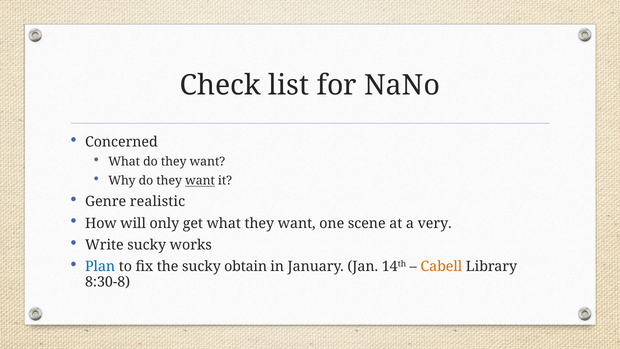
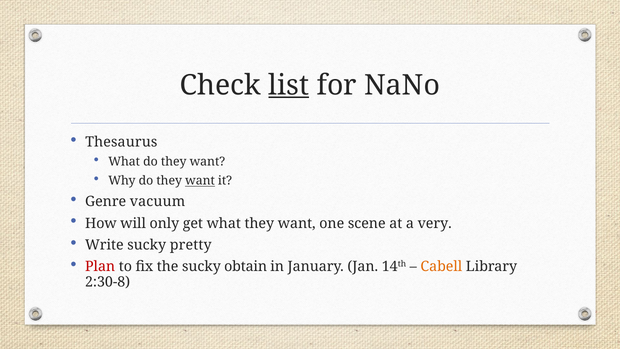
list underline: none -> present
Concerned: Concerned -> Thesaurus
realistic: realistic -> vacuum
works: works -> pretty
Plan colour: blue -> red
8:30-8: 8:30-8 -> 2:30-8
